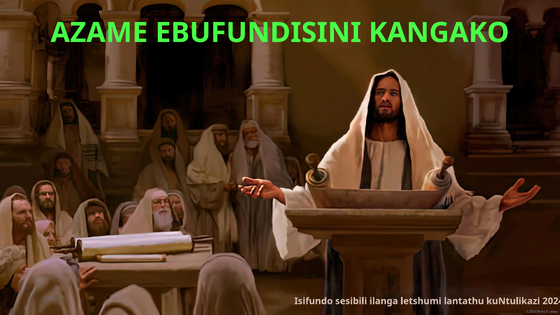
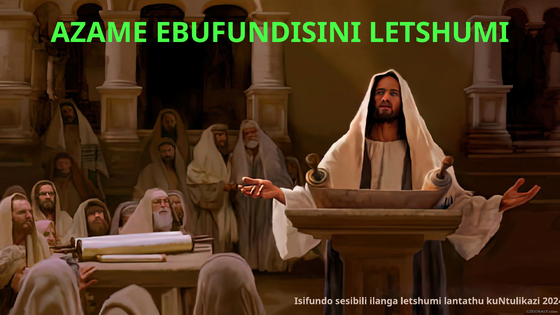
EBUFUNDISINI KANGAKO: KANGAKO -> LETSHUMI
